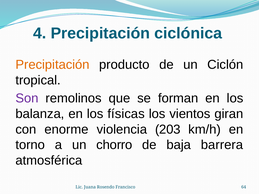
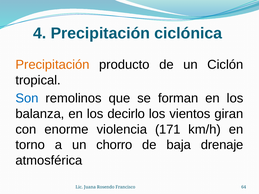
Son colour: purple -> blue
físicas: físicas -> decirlo
203: 203 -> 171
barrera: barrera -> drenaje
